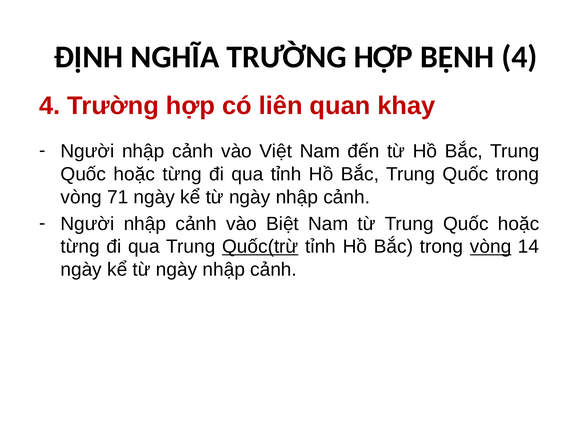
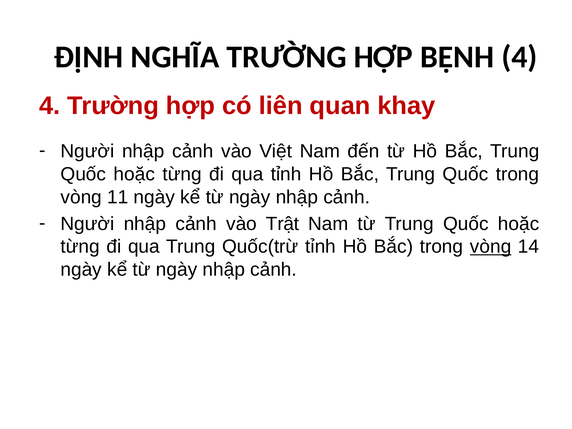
71: 71 -> 11
Biệt: Biệt -> Trật
Quốc(trừ underline: present -> none
